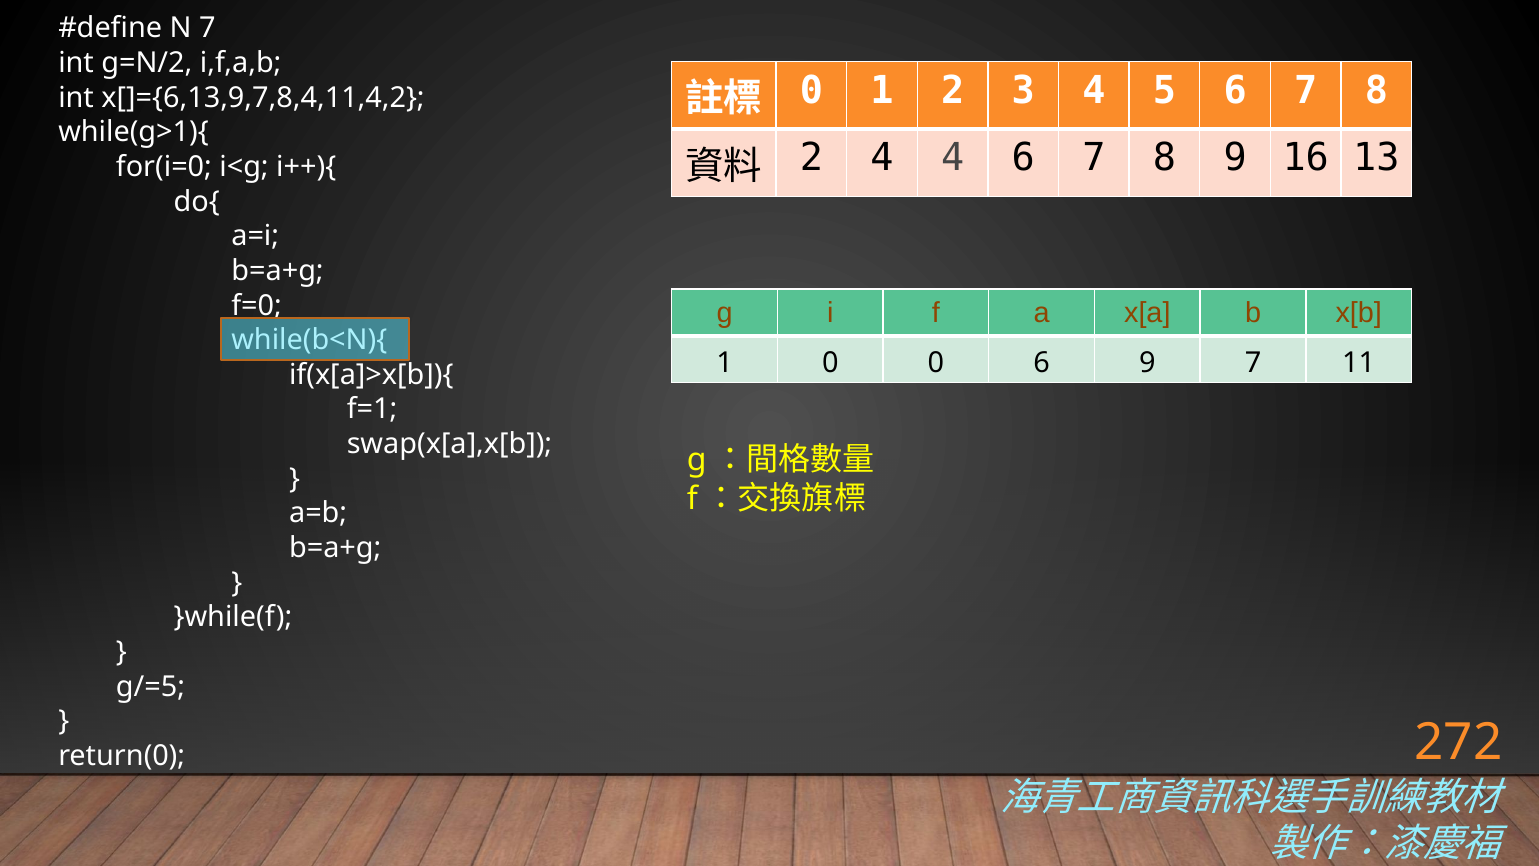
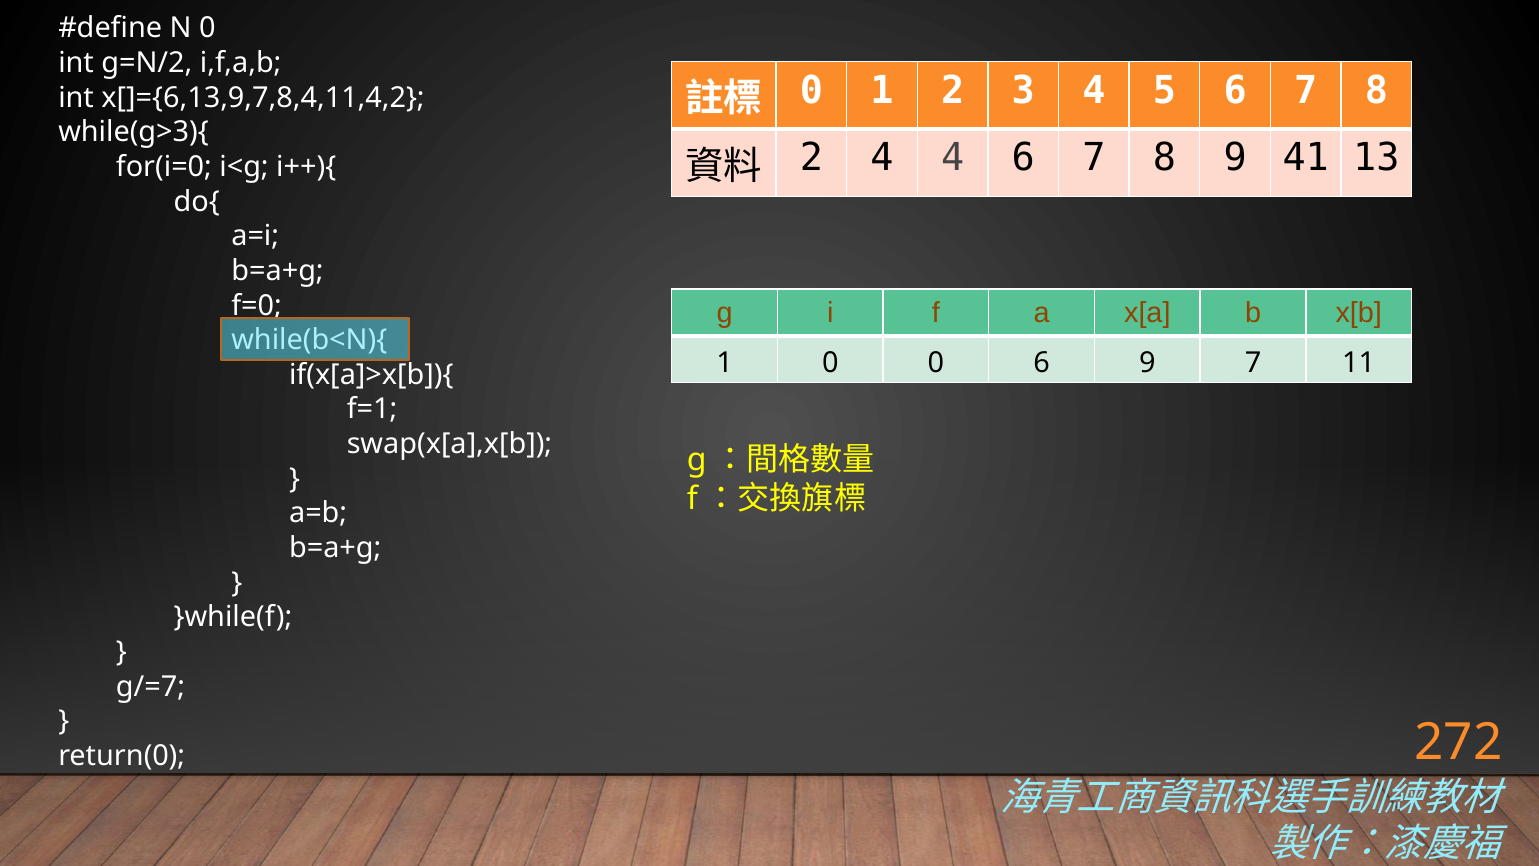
N 7: 7 -> 0
while(g>1){: while(g>1){ -> while(g>3){
16: 16 -> 41
g/=5: g/=5 -> g/=7
